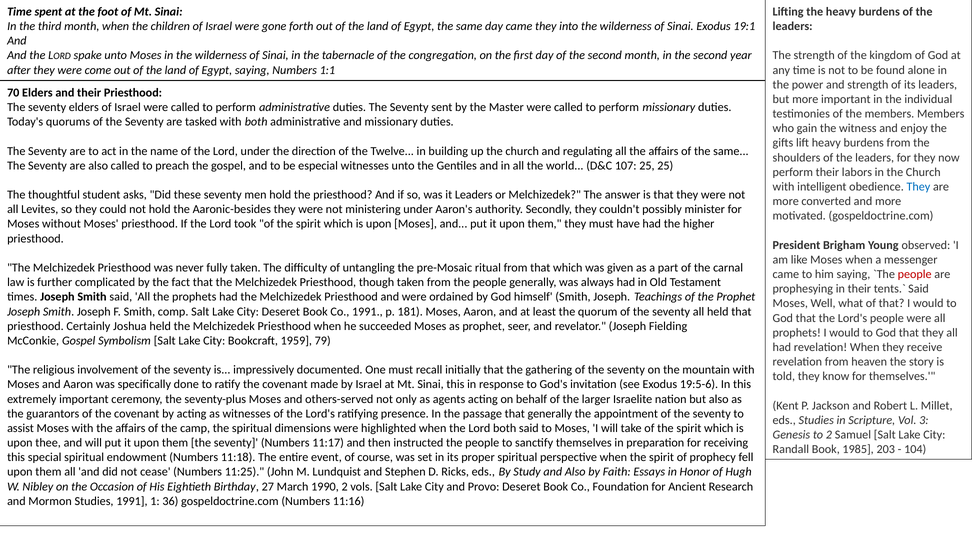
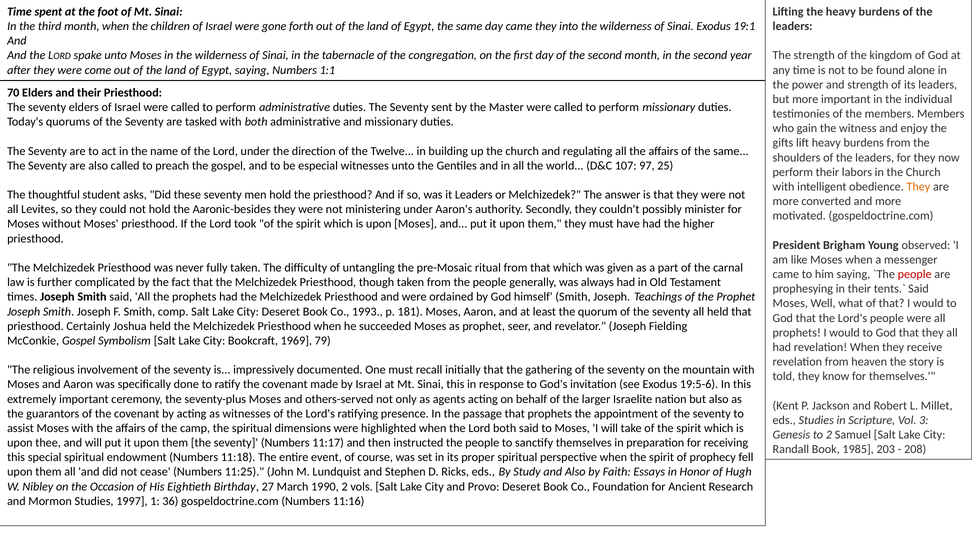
107 25: 25 -> 97
They at (918, 187) colour: blue -> orange
Co 1991: 1991 -> 1993
1959: 1959 -> 1969
that generally: generally -> prophets
104: 104 -> 208
Studies 1991: 1991 -> 1997
